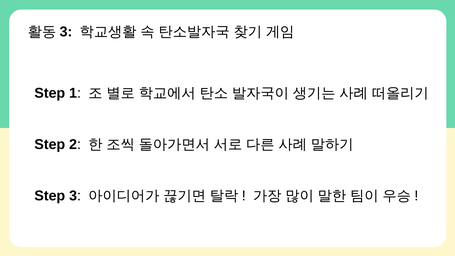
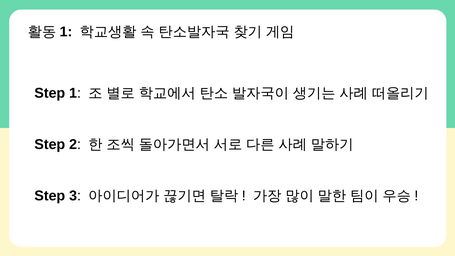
3 at (66, 32): 3 -> 1
